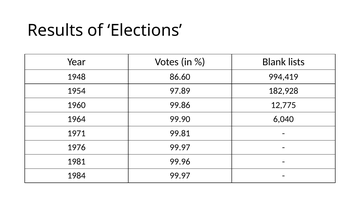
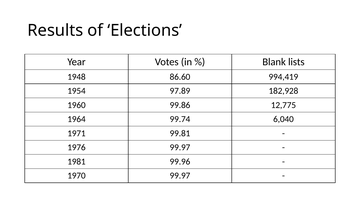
99.90: 99.90 -> 99.74
1984: 1984 -> 1970
